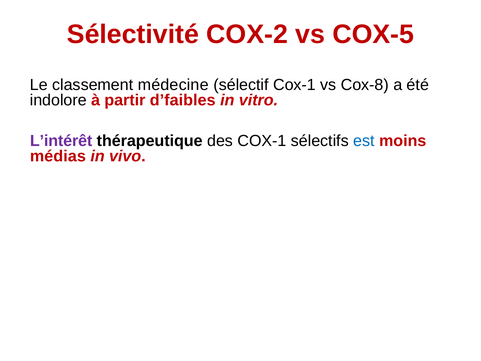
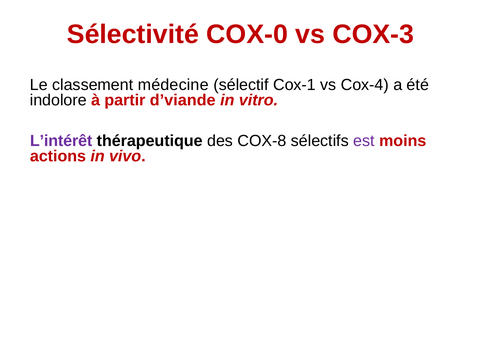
COX-2: COX-2 -> COX-0
COX-5: COX-5 -> COX-3
Cox-8: Cox-8 -> Cox-4
d’faibles: d’faibles -> d’viande
des COX-1: COX-1 -> COX-8
est colour: blue -> purple
médias: médias -> actions
